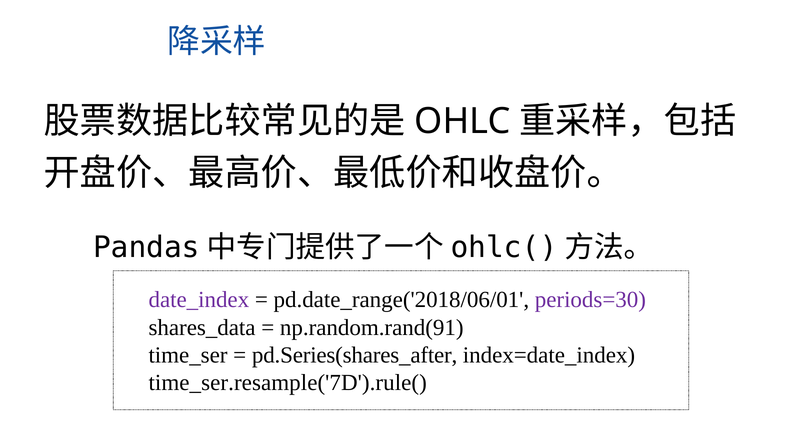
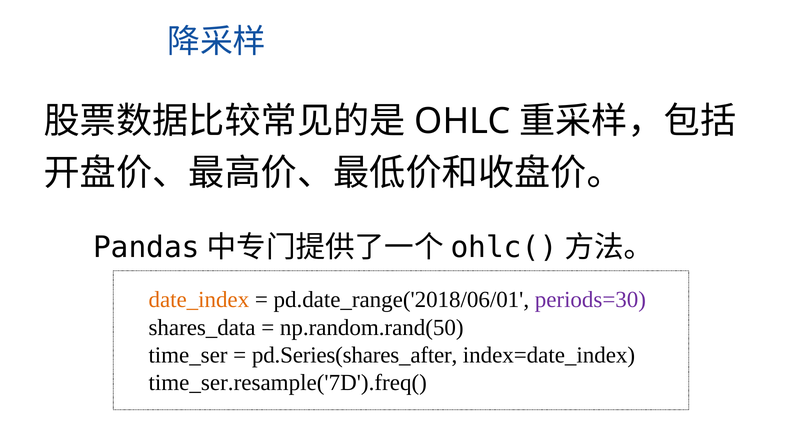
date_index colour: purple -> orange
np.random.rand(91: np.random.rand(91 -> np.random.rand(50
time_ser.resample('7D').rule(: time_ser.resample('7D').rule( -> time_ser.resample('7D').freq(
